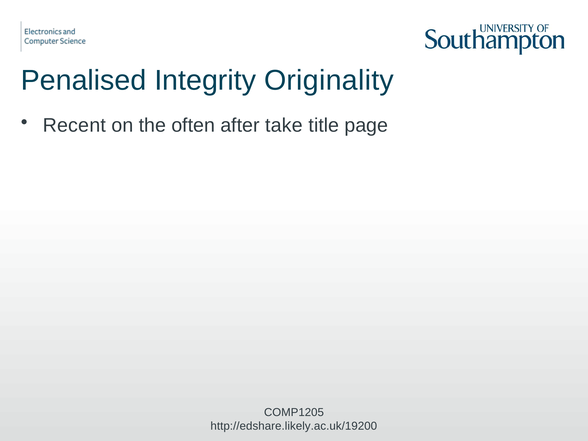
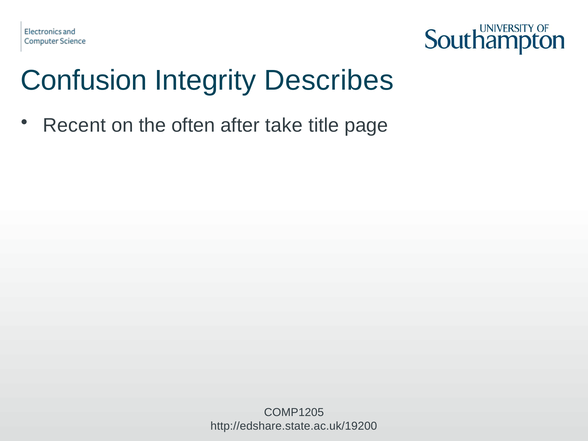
Penalised: Penalised -> Confusion
Originality: Originality -> Describes
http://edshare.likely.ac.uk/19200: http://edshare.likely.ac.uk/19200 -> http://edshare.state.ac.uk/19200
